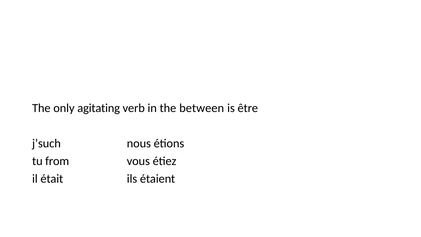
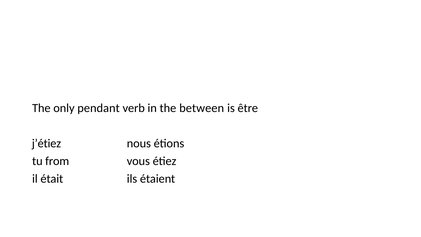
agitating: agitating -> pendant
j’such: j’such -> j’étiez
